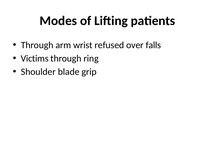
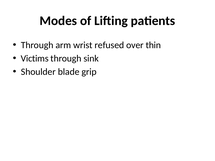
falls: falls -> thin
ring: ring -> sink
